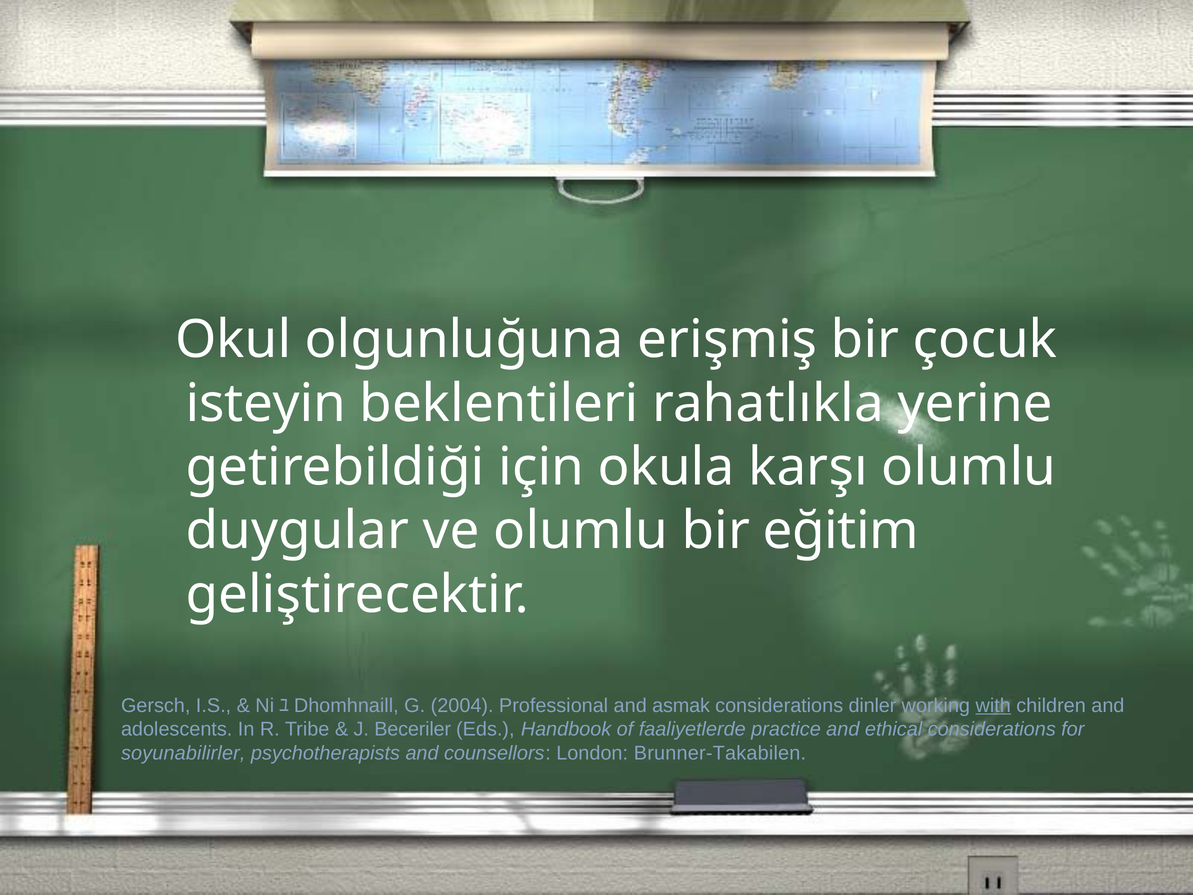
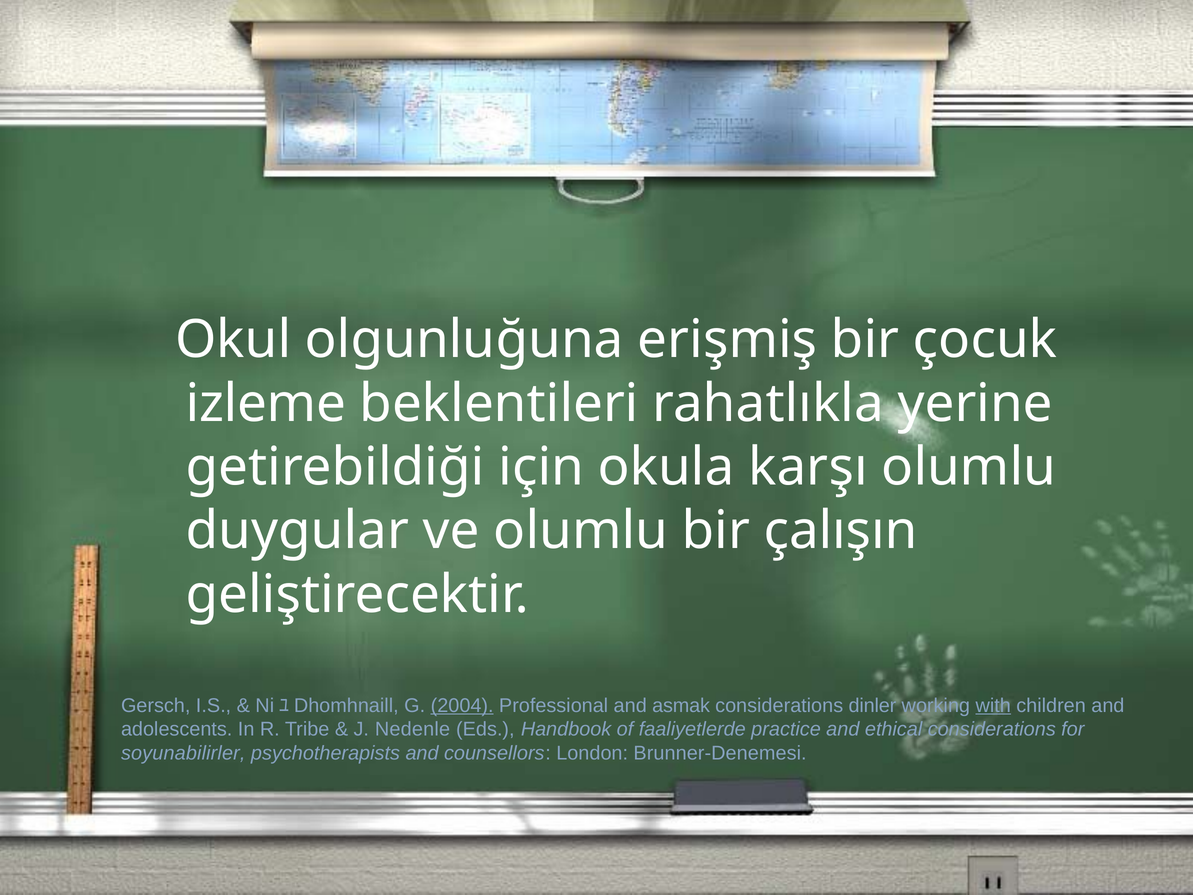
isteyin: isteyin -> izleme
eğitim: eğitim -> çalışın
2004 underline: none -> present
Beceriler: Beceriler -> Nedenle
Brunner-Takabilen: Brunner-Takabilen -> Brunner-Denemesi
